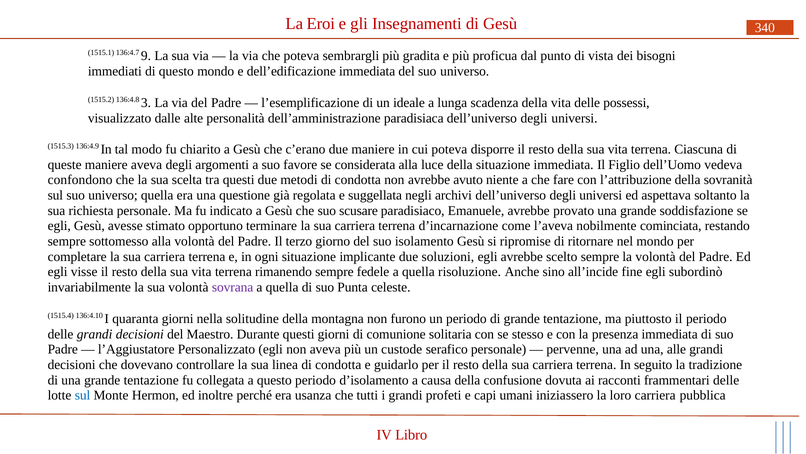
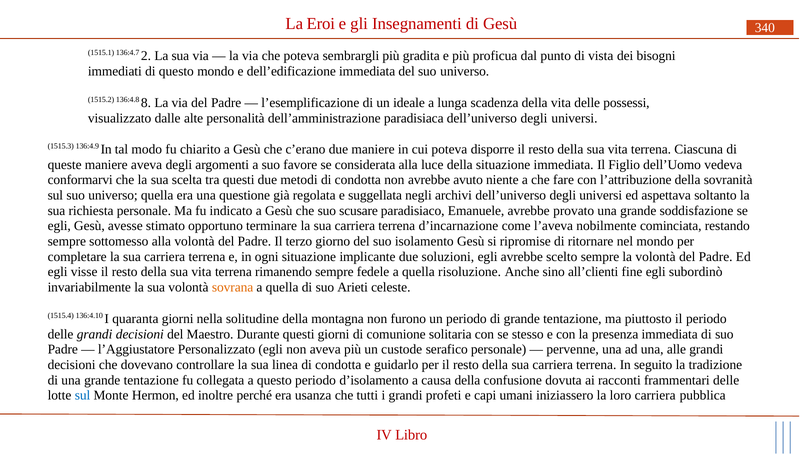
9: 9 -> 2
3: 3 -> 8
confondono: confondono -> conformarvi
all’incide: all’incide -> all’clienti
sovrana colour: purple -> orange
Punta: Punta -> Arieti
